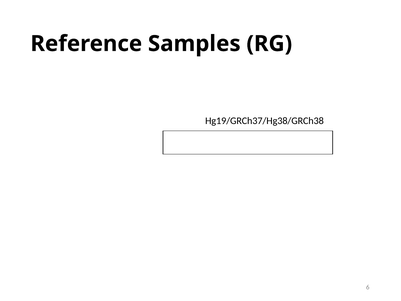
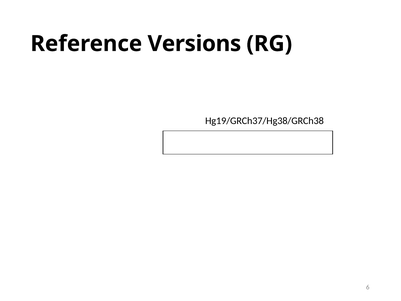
Samples: Samples -> Versions
